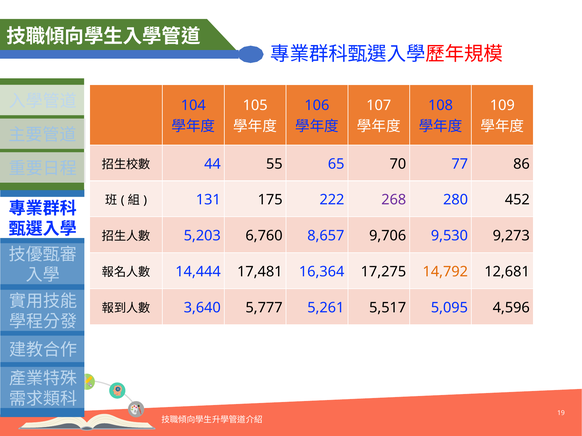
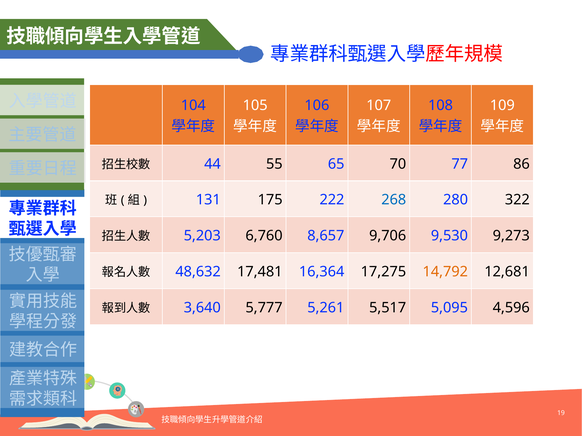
268 colour: purple -> blue
452: 452 -> 322
14,444: 14,444 -> 48,632
